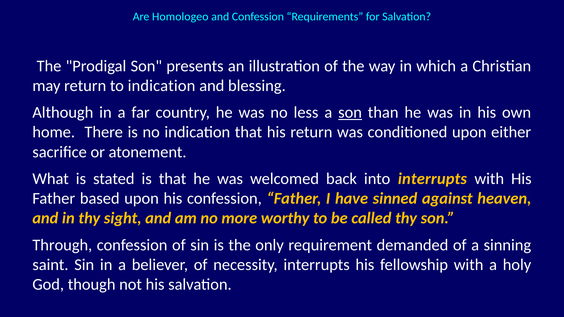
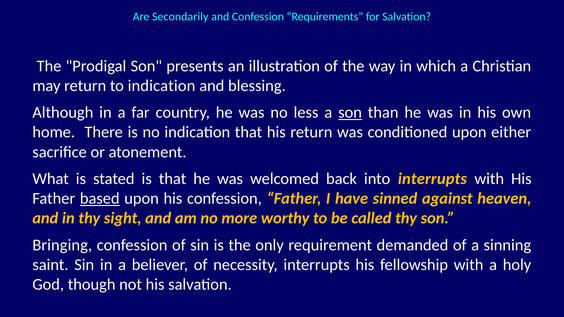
Homologeo: Homologeo -> Secondarily
based underline: none -> present
Through: Through -> Bringing
